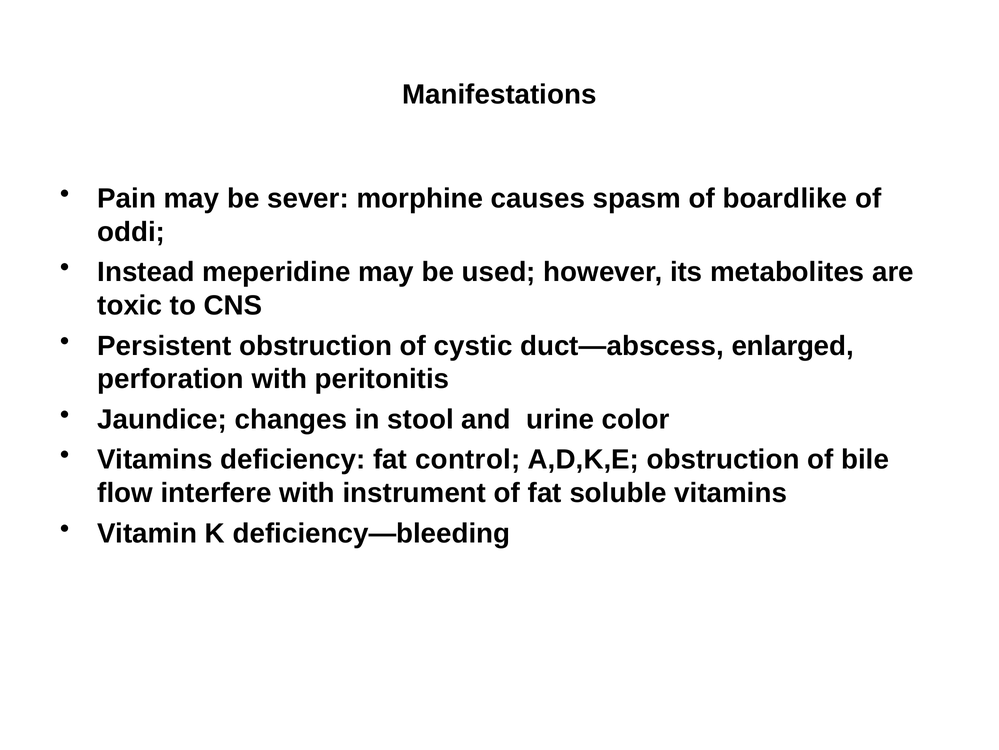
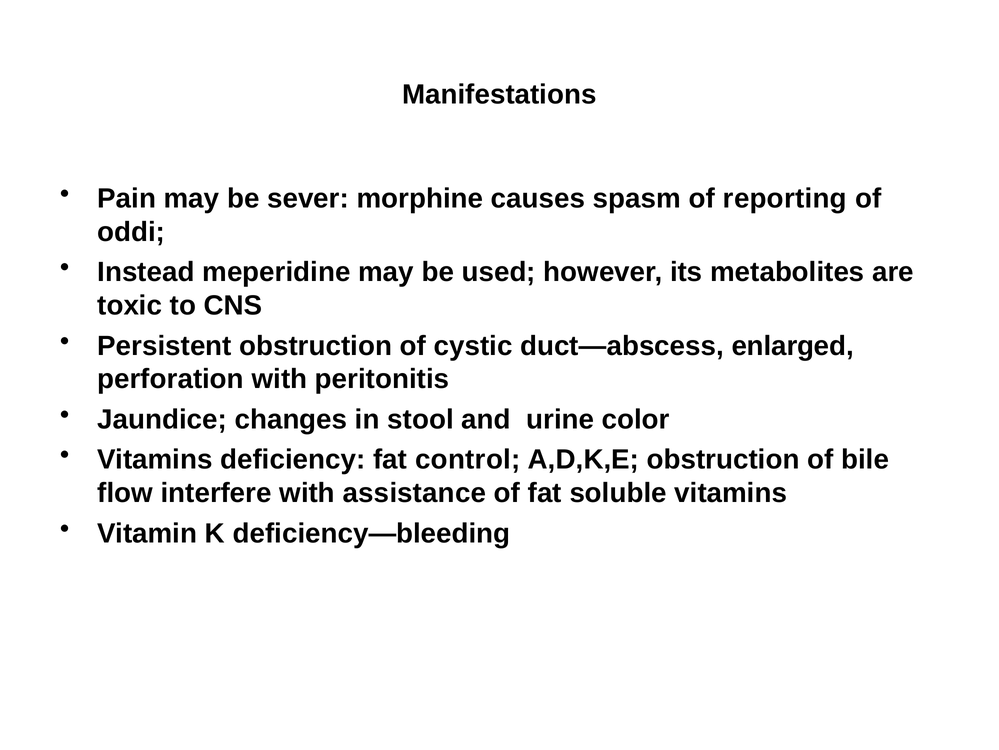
boardlike: boardlike -> reporting
instrument: instrument -> assistance
